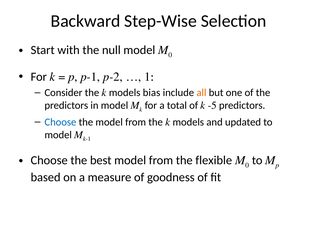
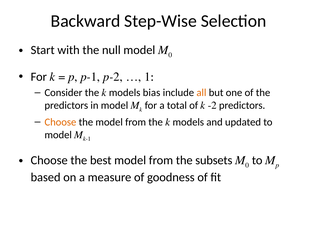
-5: -5 -> -2
Choose at (60, 122) colour: blue -> orange
flexible: flexible -> subsets
